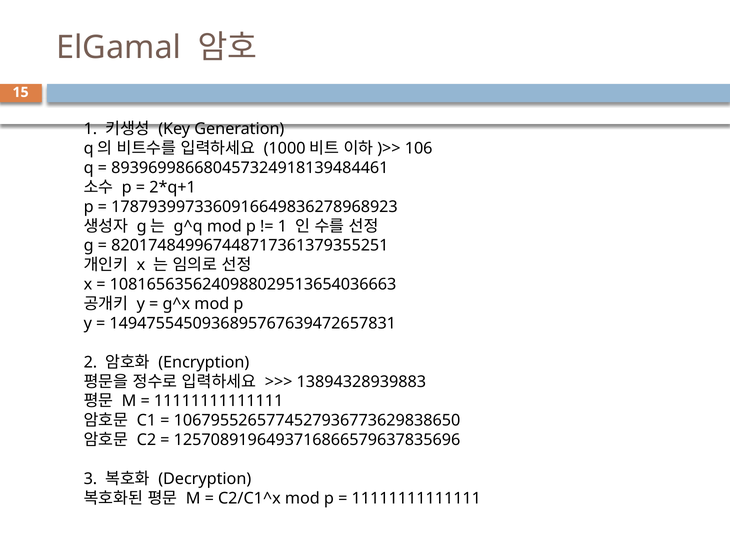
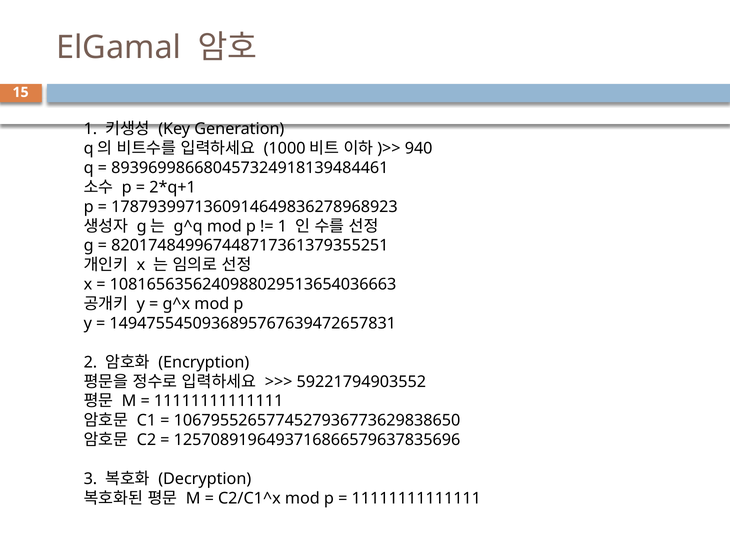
106: 106 -> 940
1787939973360916649836278968923: 1787939973360916649836278968923 -> 1787939971360914649836278968923
13894328939883: 13894328939883 -> 59221794903552
